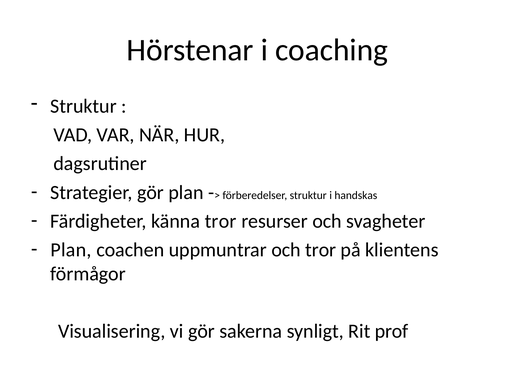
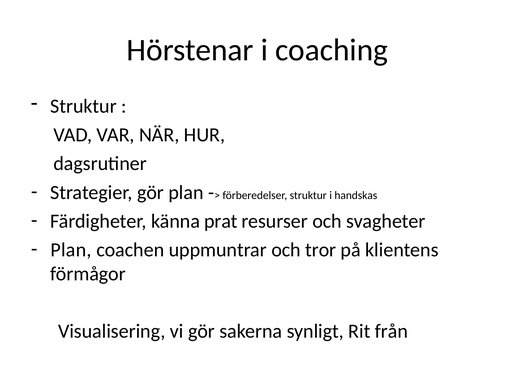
känna tror: tror -> prat
prof: prof -> från
